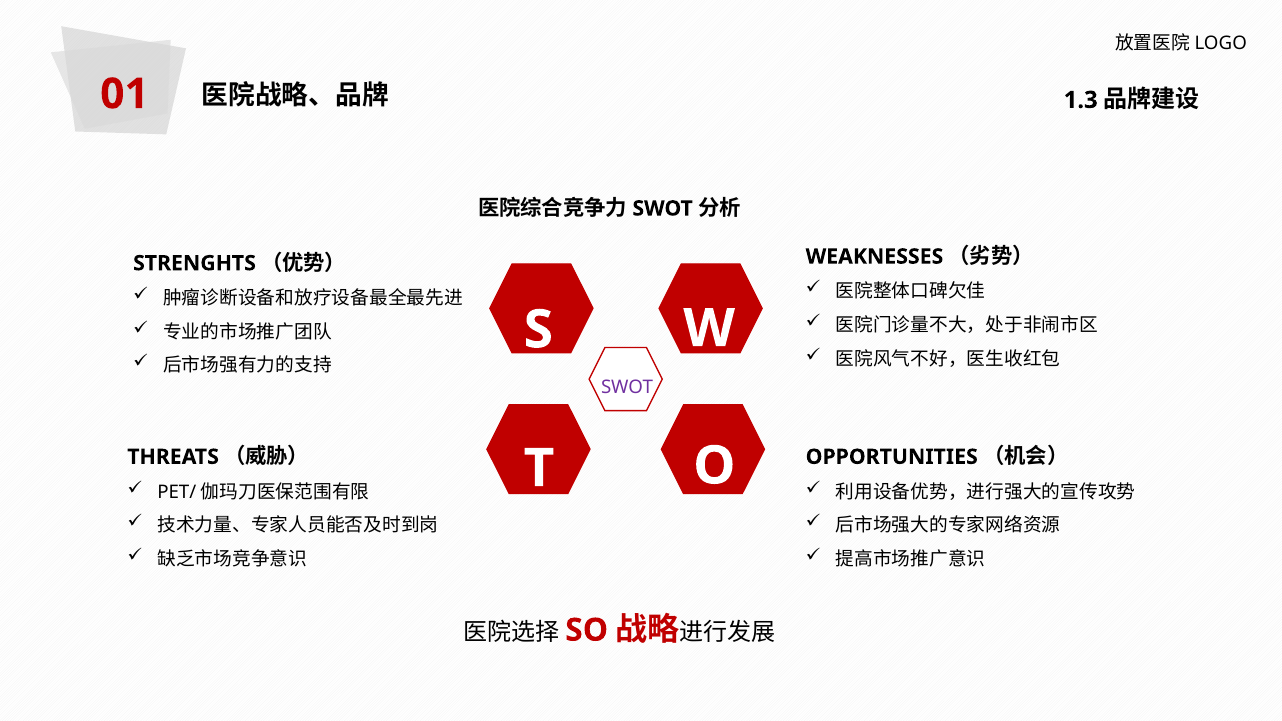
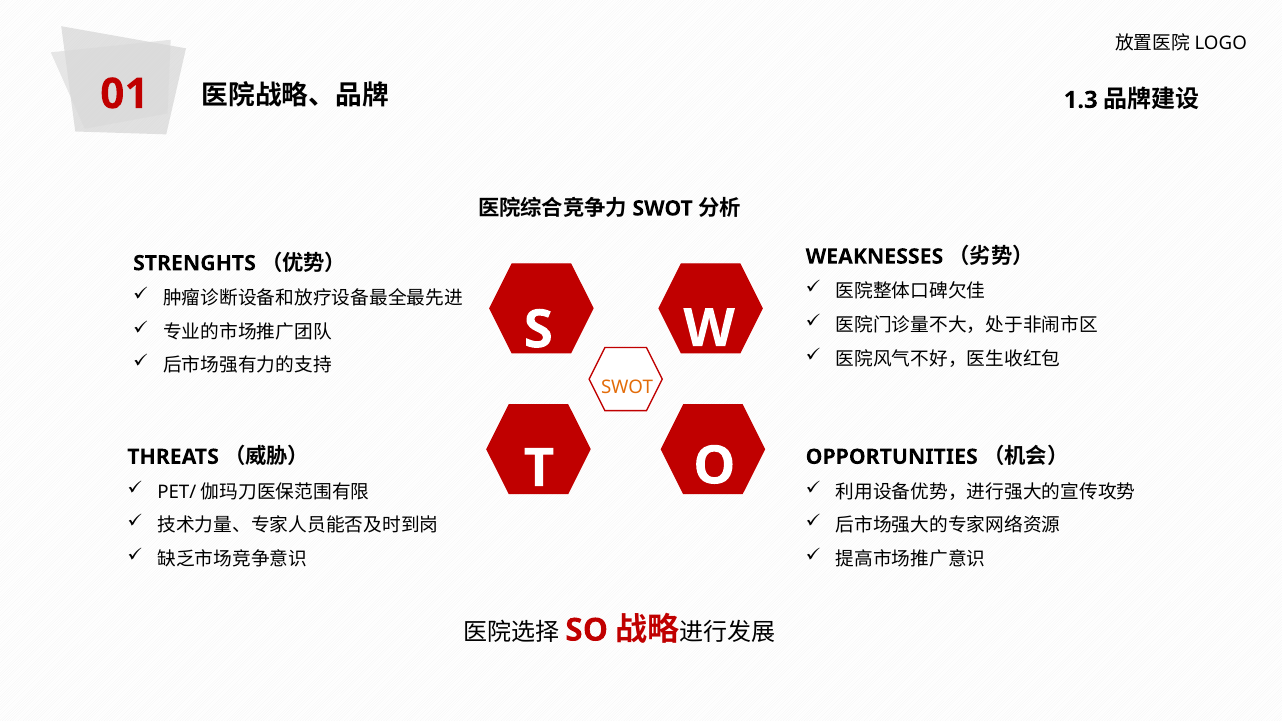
SWOT at (627, 387) colour: purple -> orange
